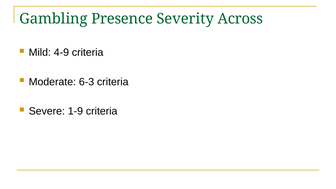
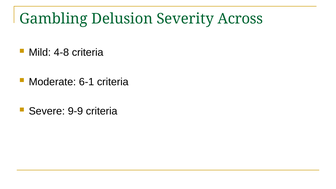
Presence: Presence -> Delusion
4-9: 4-9 -> 4-8
6-3: 6-3 -> 6-1
1-9: 1-9 -> 9-9
